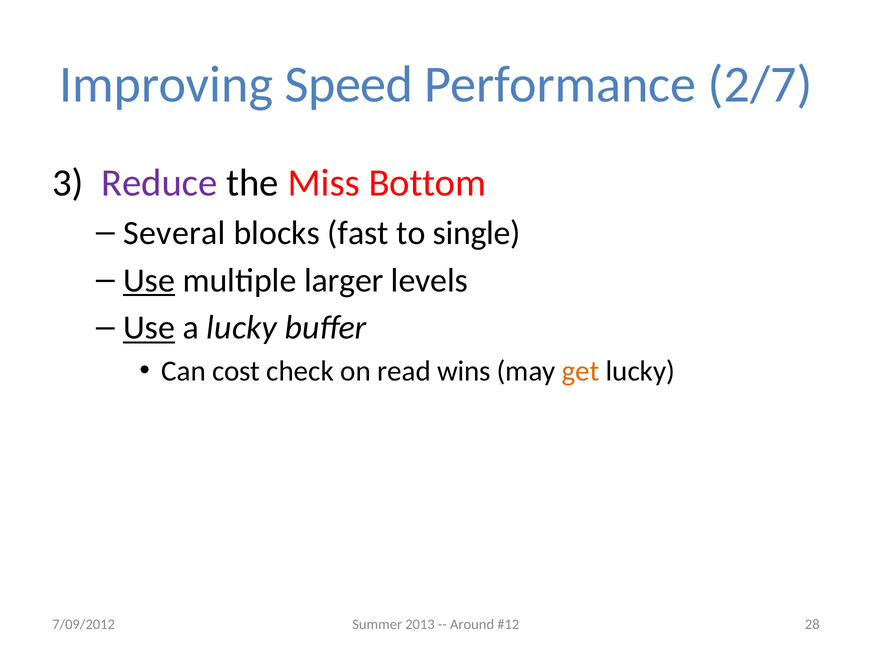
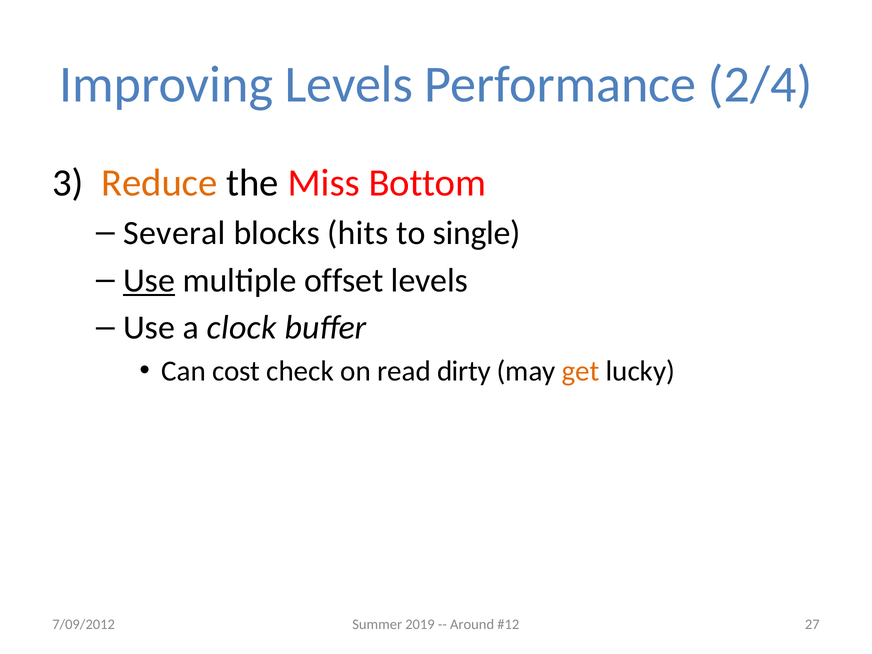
Improving Speed: Speed -> Levels
2/7: 2/7 -> 2/4
Reduce colour: purple -> orange
fast: fast -> hits
larger: larger -> offset
Use at (149, 328) underline: present -> none
a lucky: lucky -> clock
wins: wins -> dirty
2013: 2013 -> 2019
28: 28 -> 27
